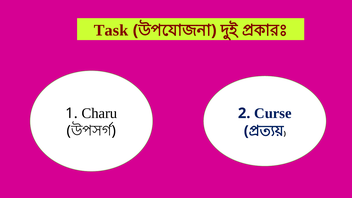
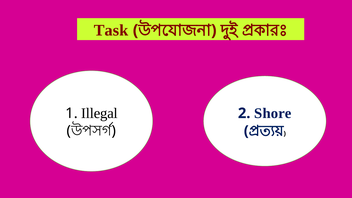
Charu: Charu -> Illegal
Curse: Curse -> Shore
